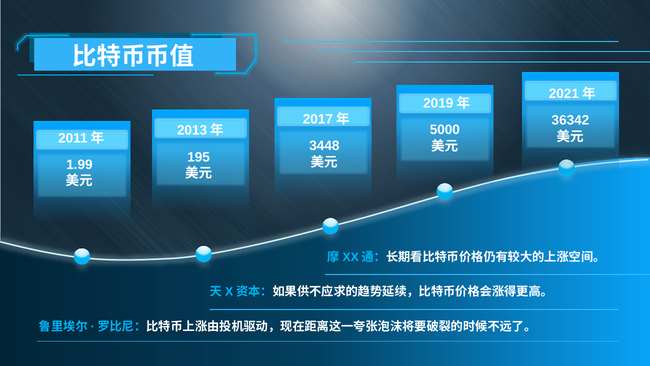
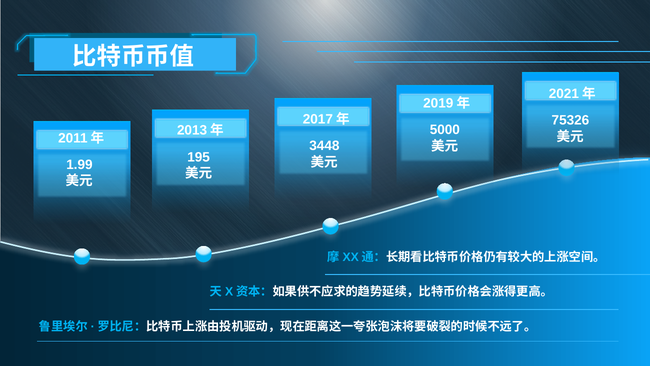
36342: 36342 -> 75326
